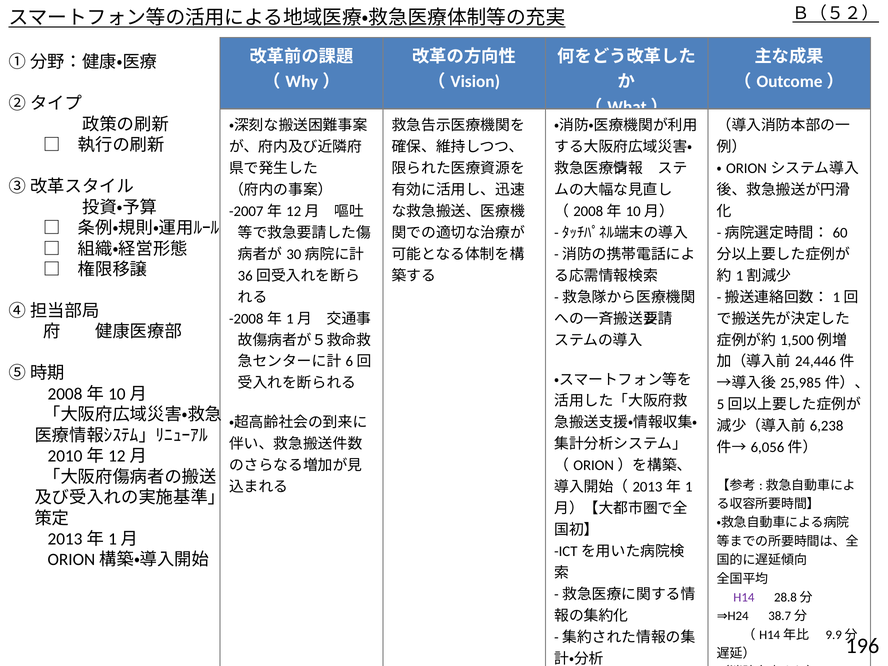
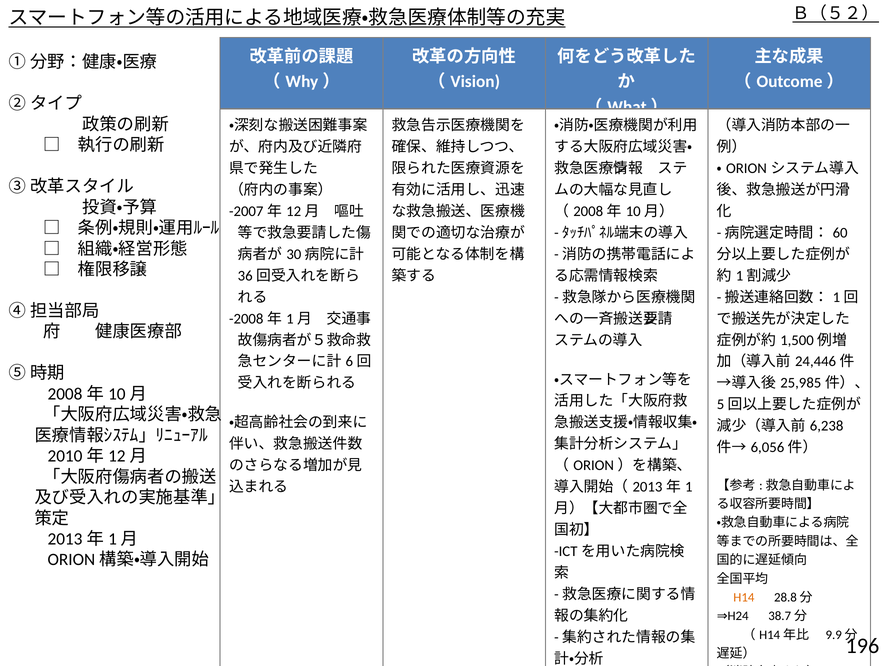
H14 colour: purple -> orange
